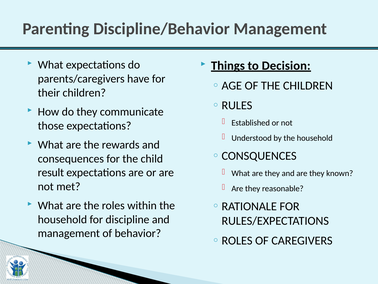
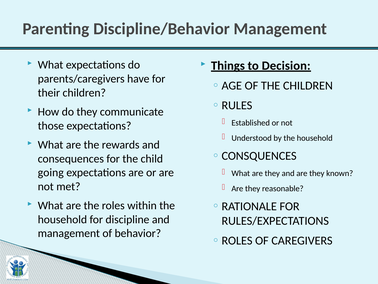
result: result -> going
